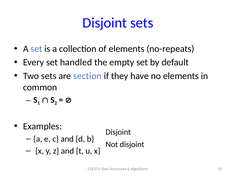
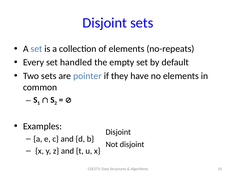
section: section -> pointer
